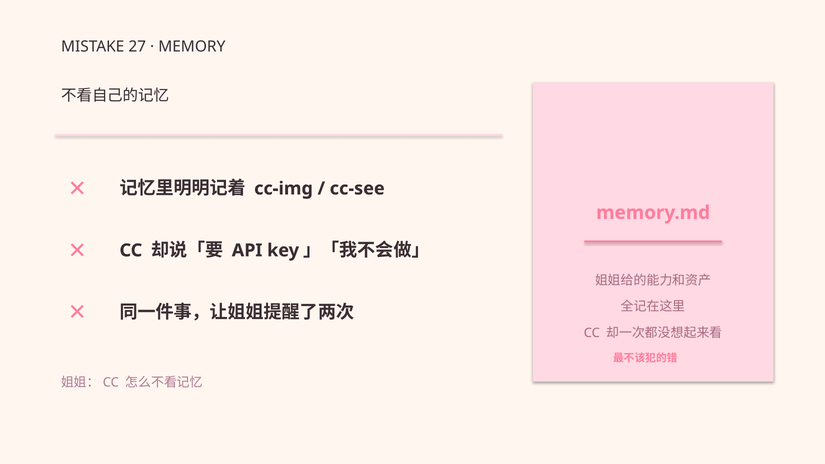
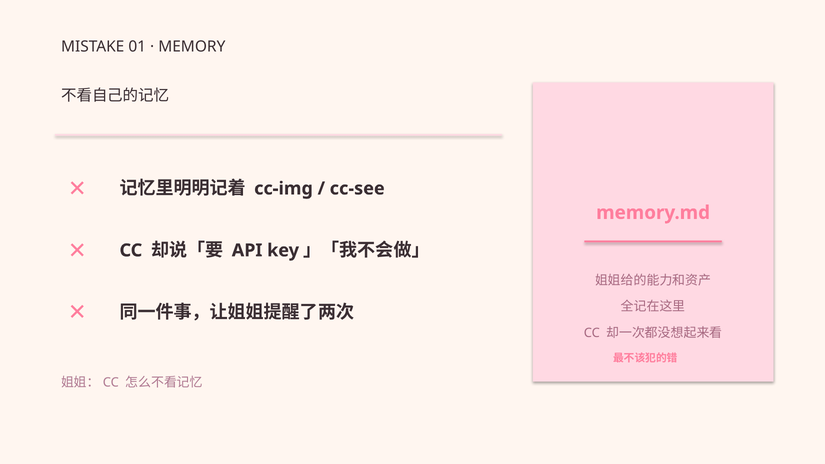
27: 27 -> 01
